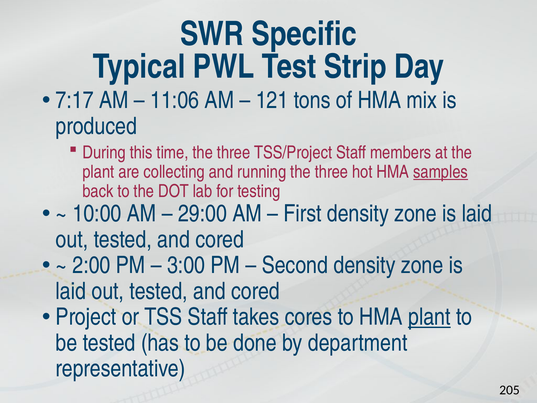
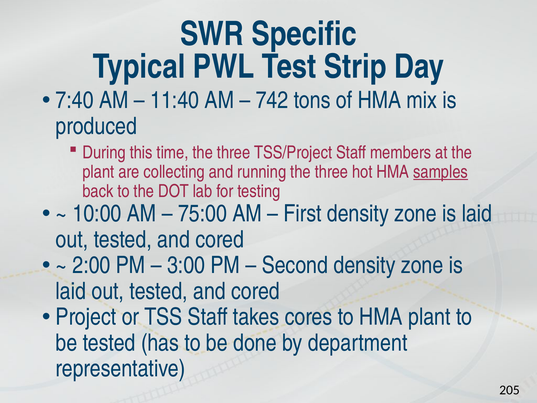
7:17: 7:17 -> 7:40
11:06: 11:06 -> 11:40
121: 121 -> 742
29:00: 29:00 -> 75:00
plant at (429, 317) underline: present -> none
